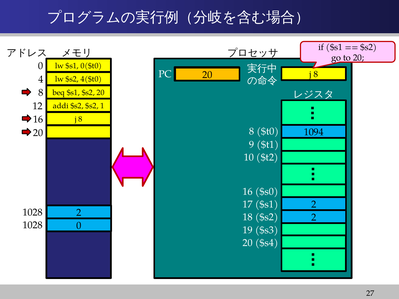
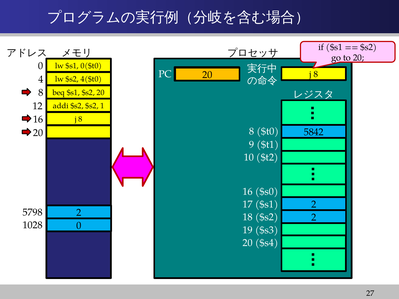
1094: 1094 -> 5842
1028 at (33, 212): 1028 -> 5798
